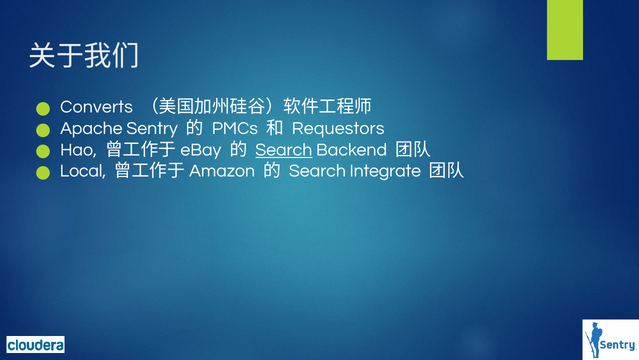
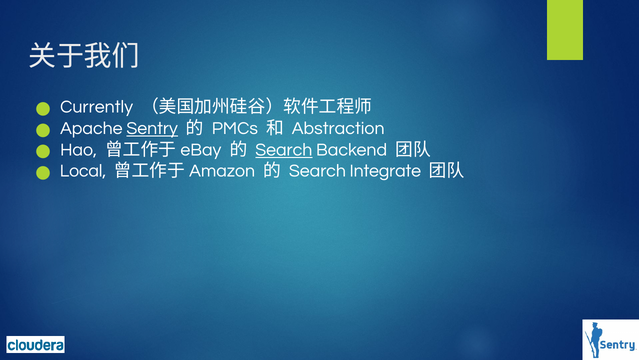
Converts: Converts -> Currently
Sentry underline: none -> present
Requestors: Requestors -> Abstraction
